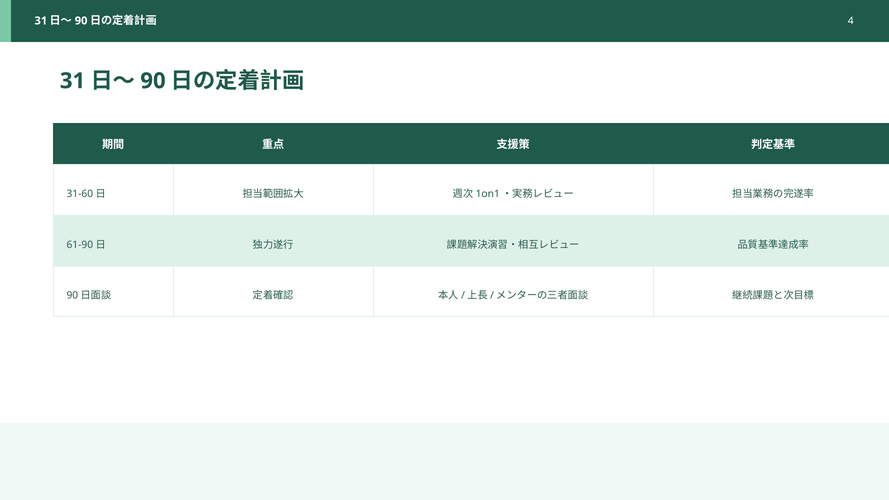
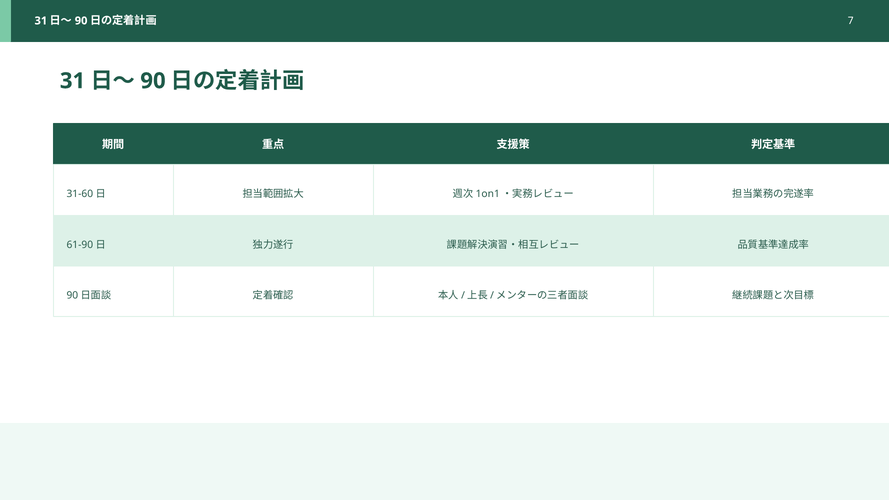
4: 4 -> 7
